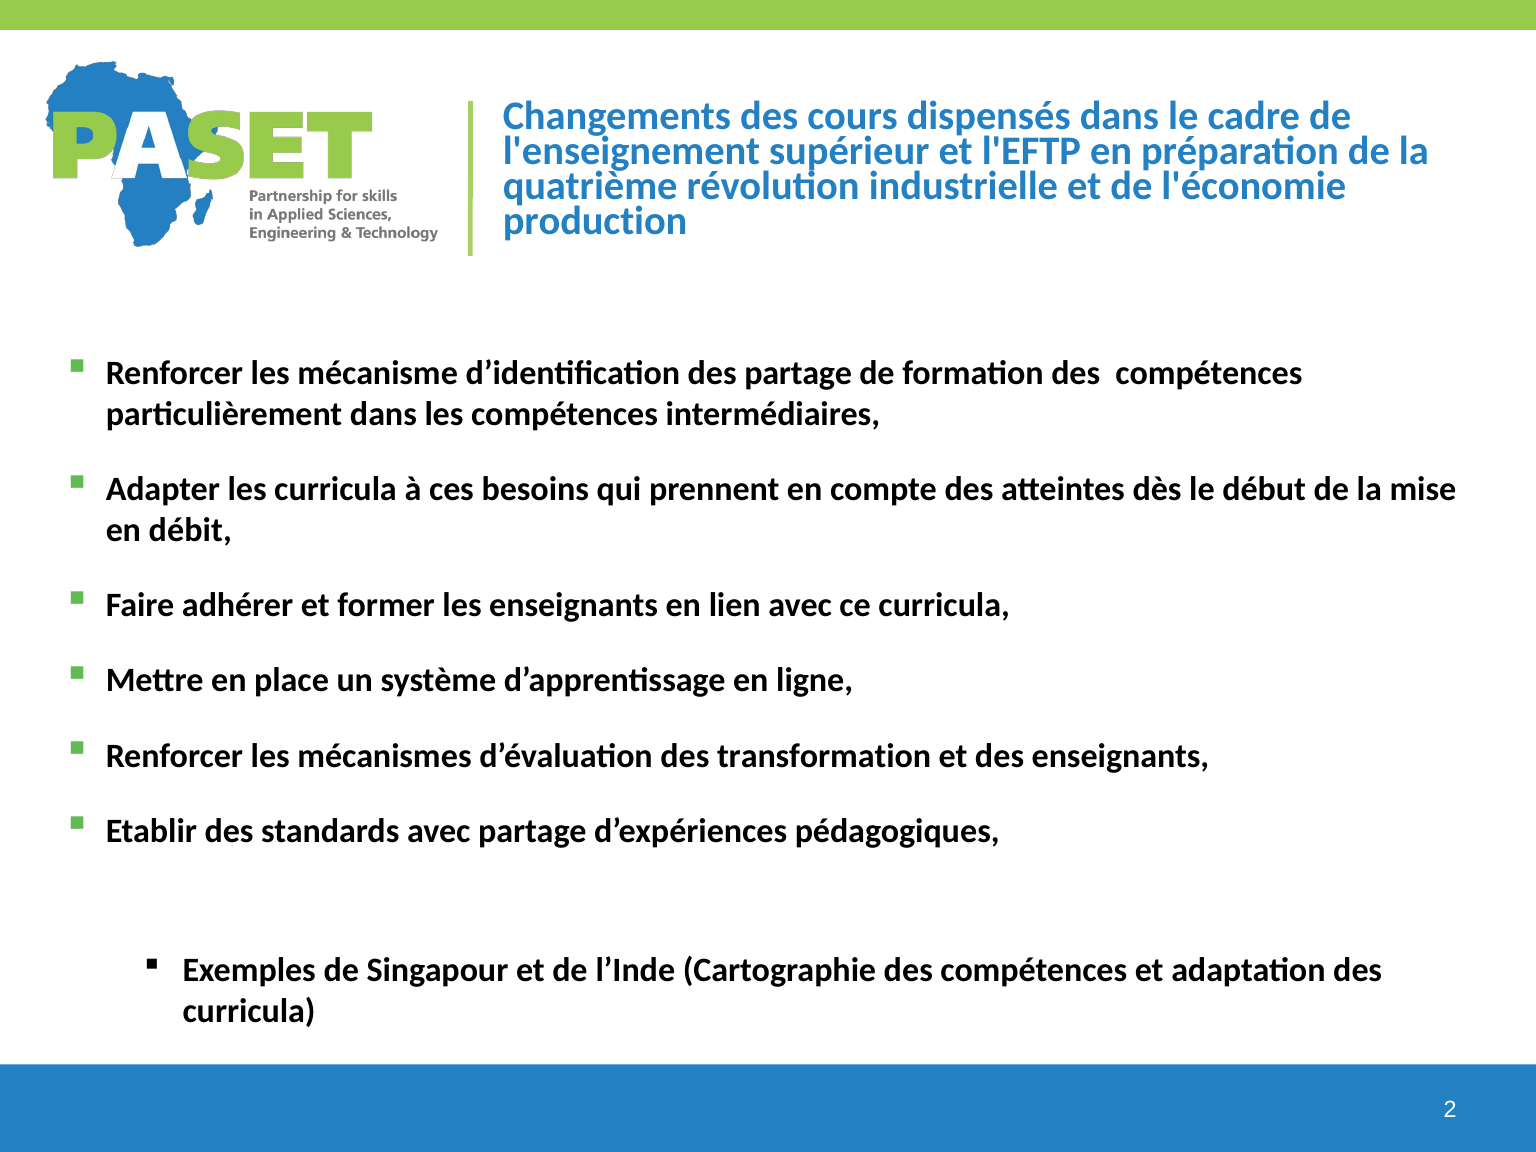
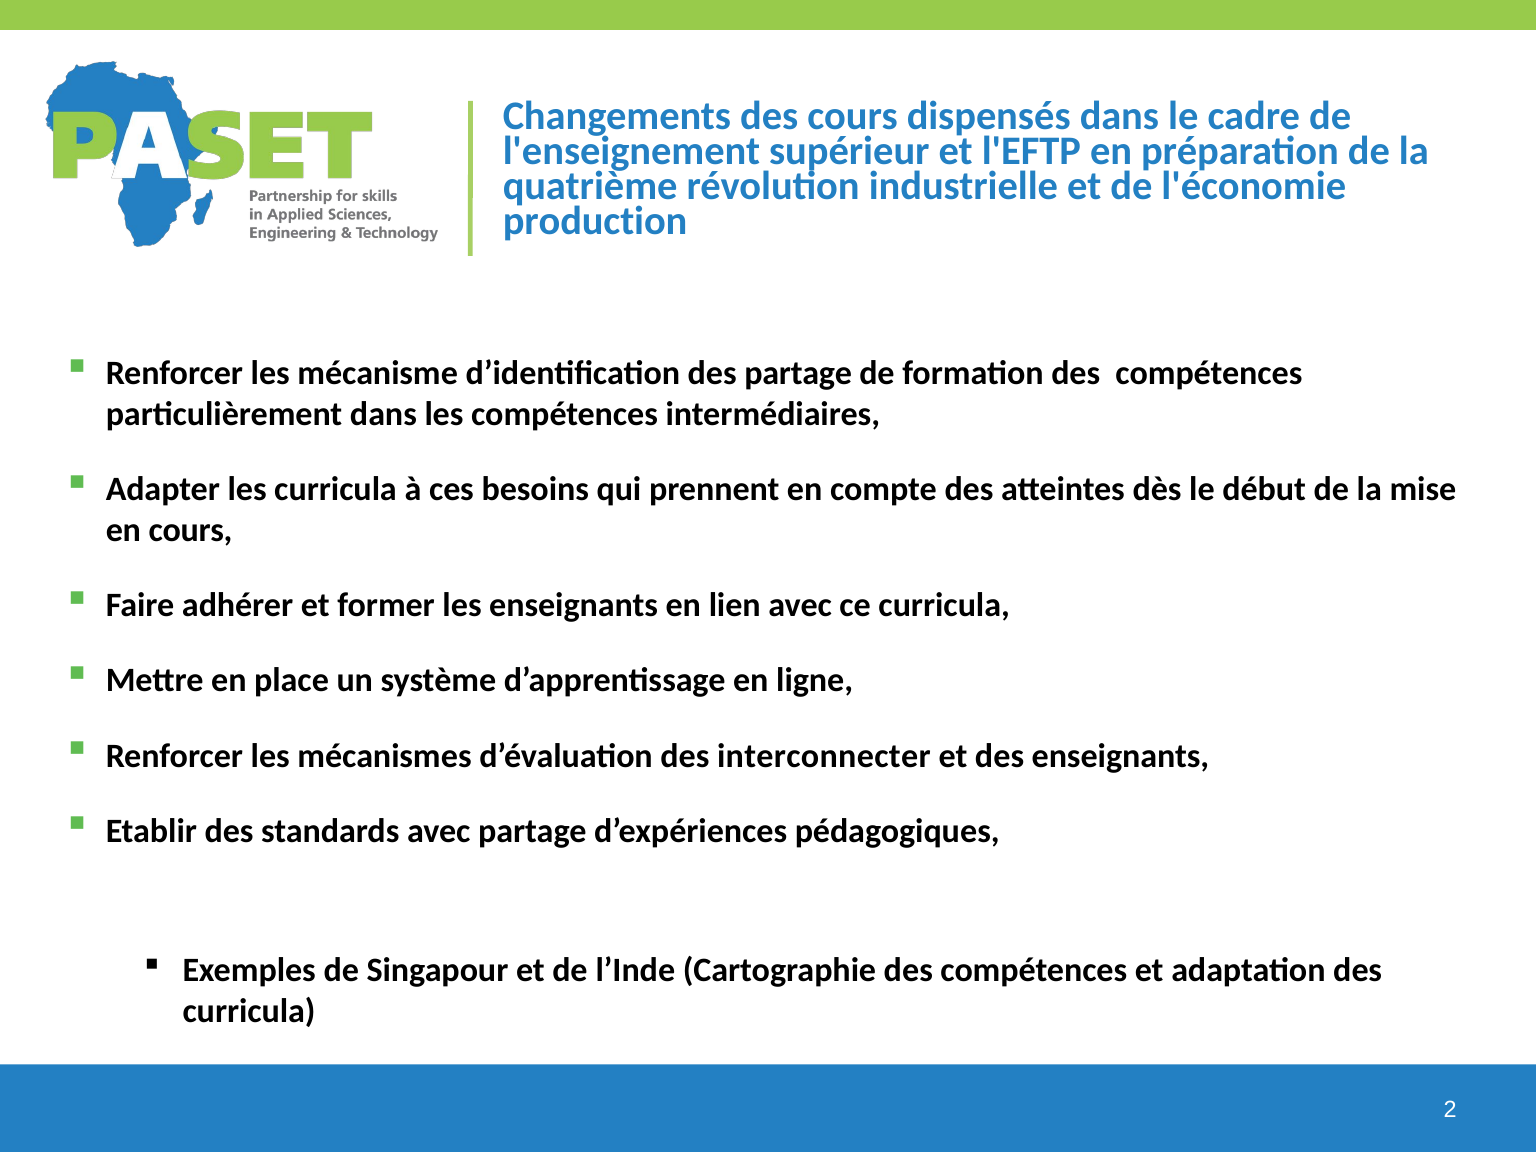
en débit: débit -> cours
transformation: transformation -> interconnecter
